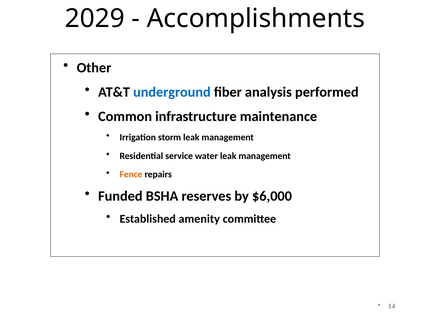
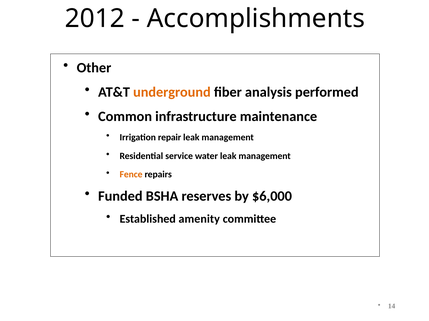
2029: 2029 -> 2012
underground colour: blue -> orange
storm: storm -> repair
